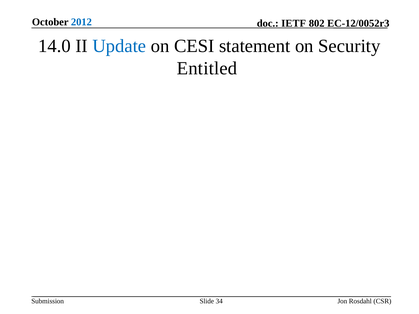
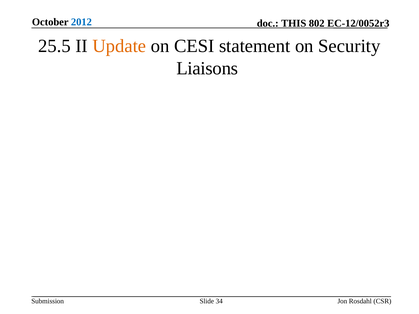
IETF: IETF -> THIS
14.0: 14.0 -> 25.5
Update colour: blue -> orange
Entitled: Entitled -> Liaisons
